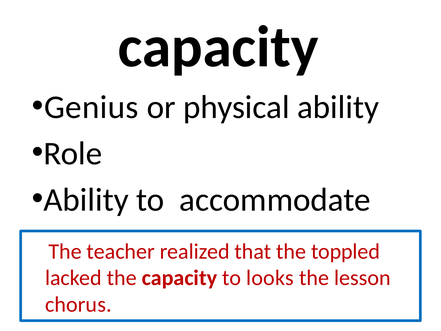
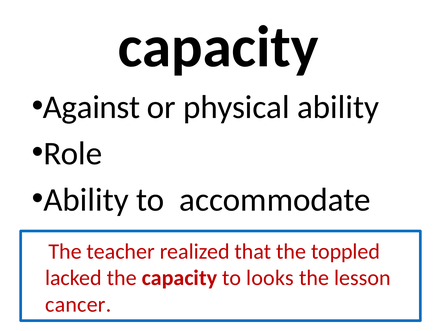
Genius: Genius -> Against
chorus: chorus -> cancer
